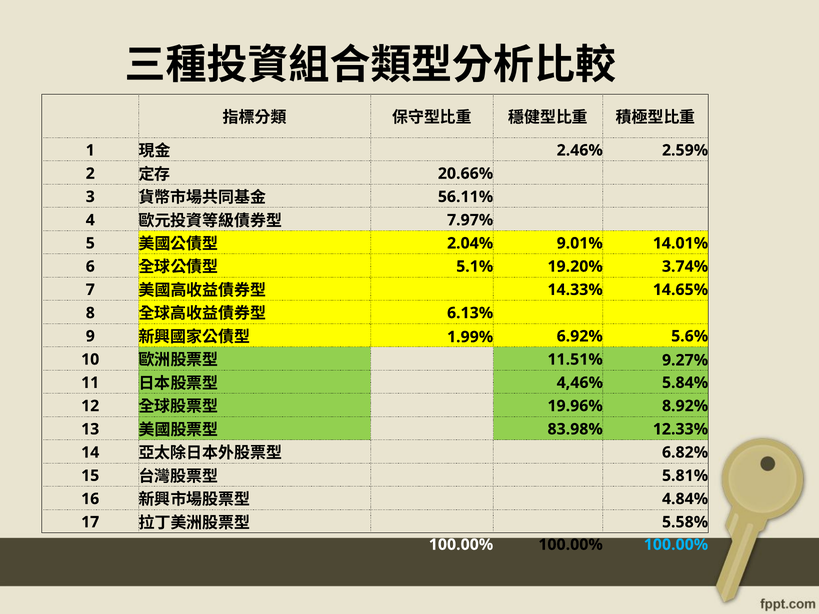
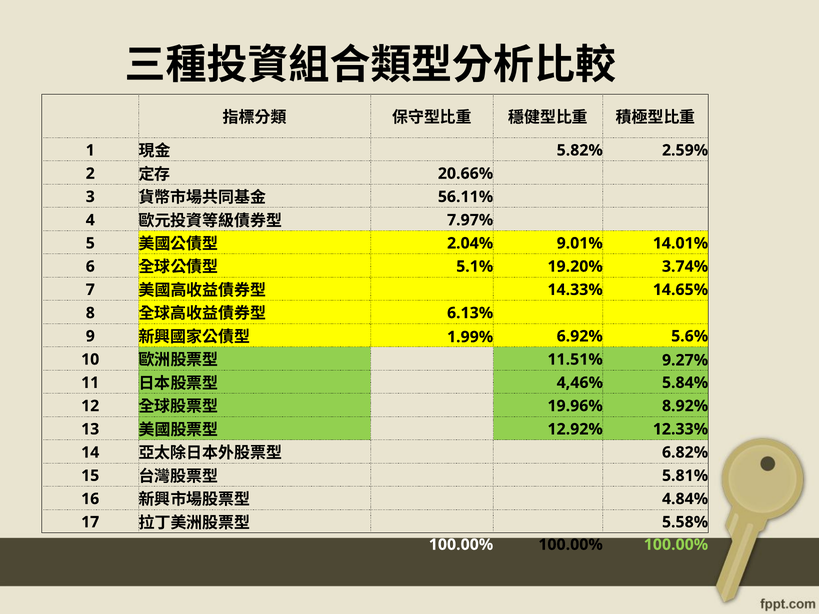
2.46%: 2.46% -> 5.82%
83.98%: 83.98% -> 12.92%
100.00% at (676, 545) colour: light blue -> light green
